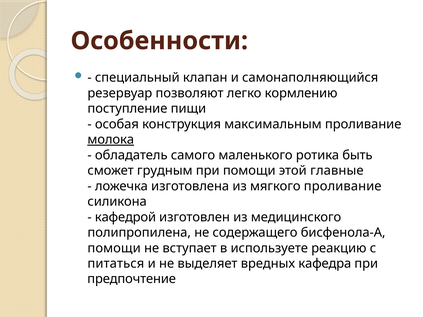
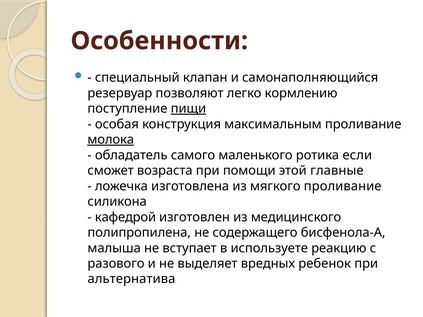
пищи underline: none -> present
быть: быть -> если
грудным: грудным -> возраста
помощи at (114, 248): помощи -> малыша
питаться: питаться -> разового
кафедра: кафедра -> ребенок
предпочтение: предпочтение -> альтернатива
